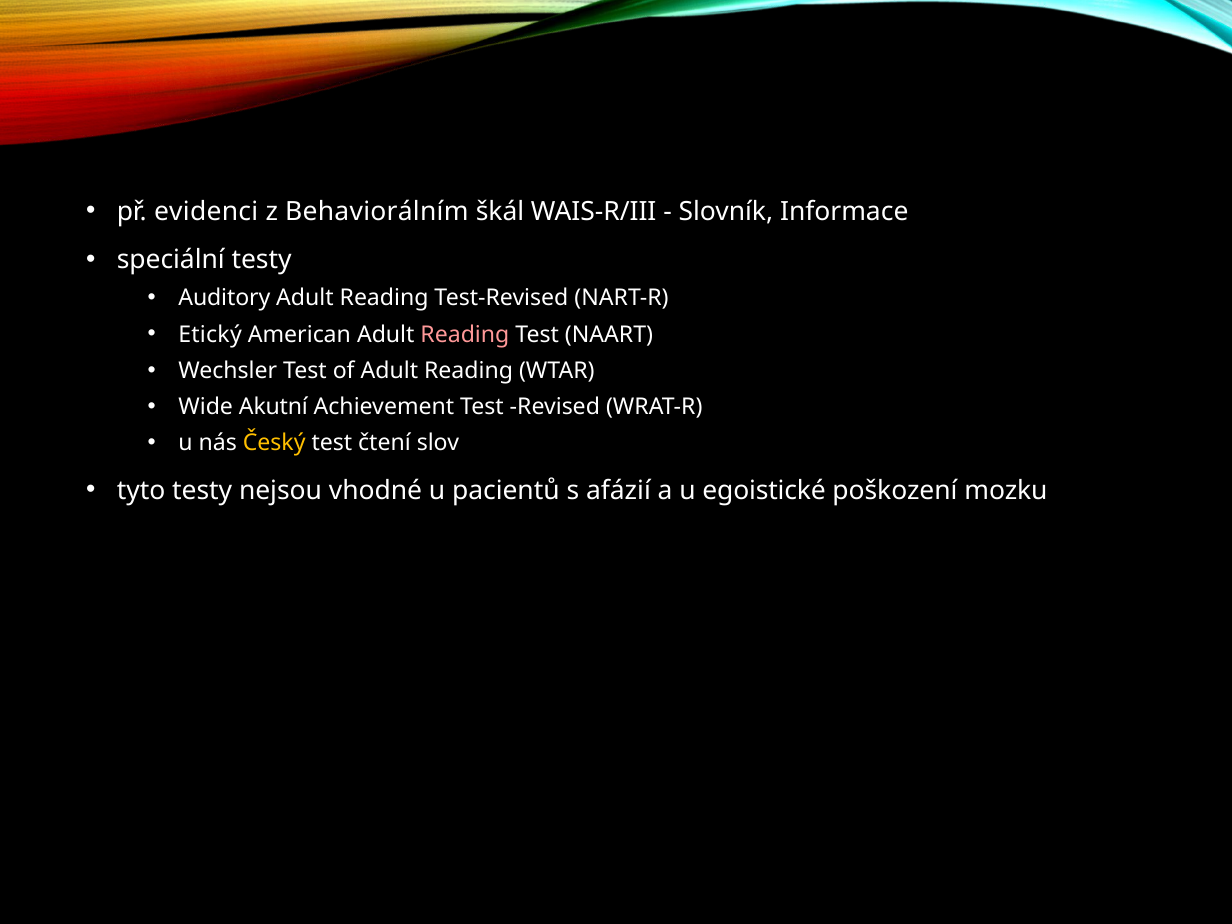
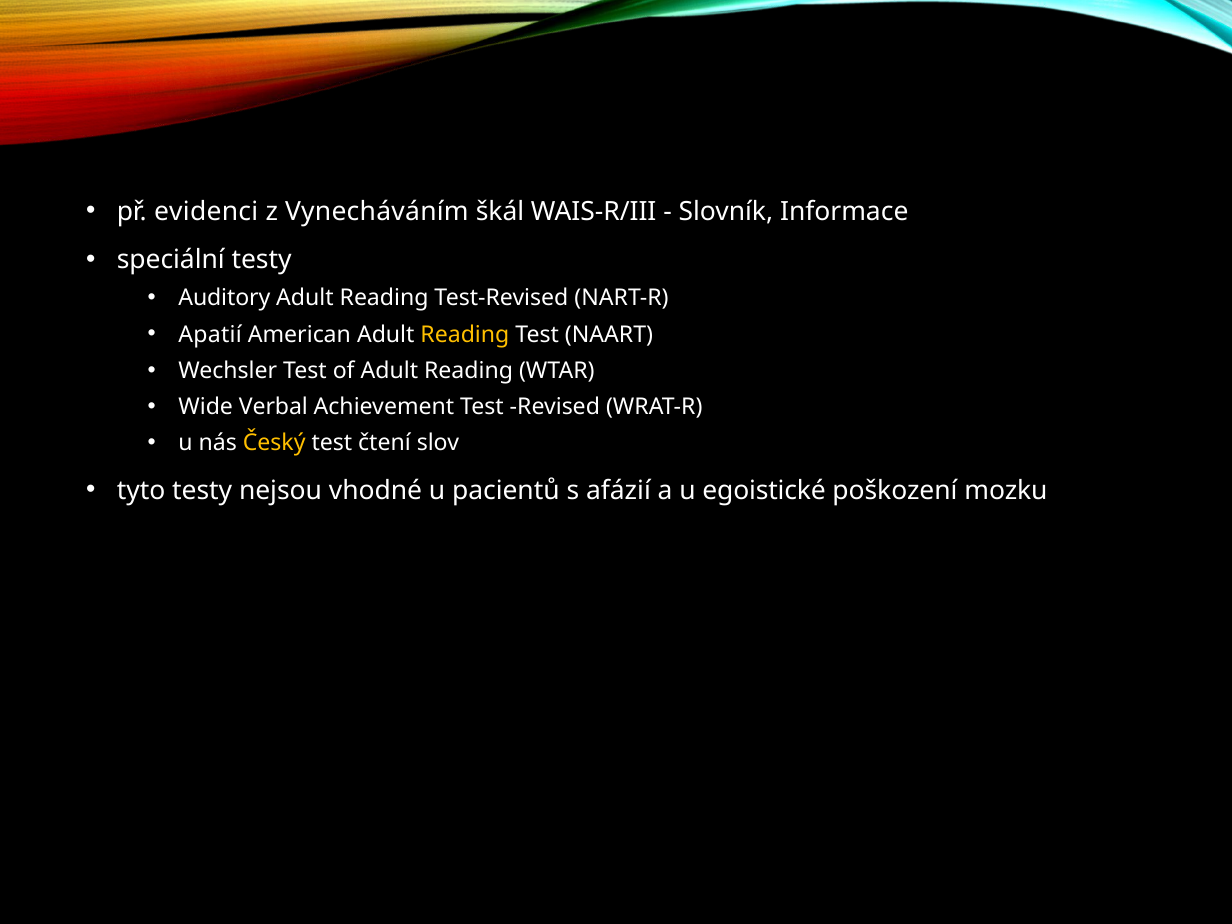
Behaviorálním: Behaviorálním -> Vynecháváním
Etický: Etický -> Apatií
Reading at (465, 335) colour: pink -> yellow
Akutní: Akutní -> Verbal
